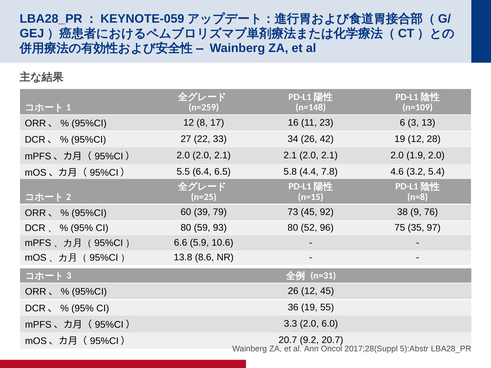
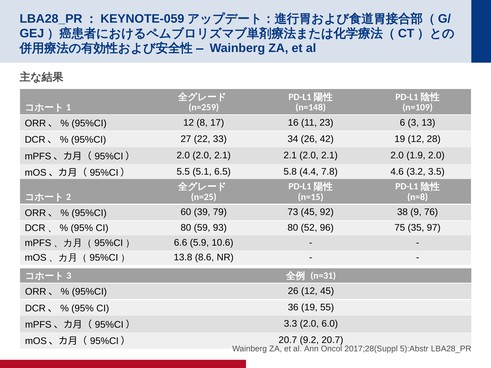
6.4: 6.4 -> 5.1
5.4: 5.4 -> 3.5
